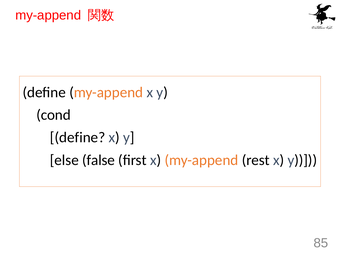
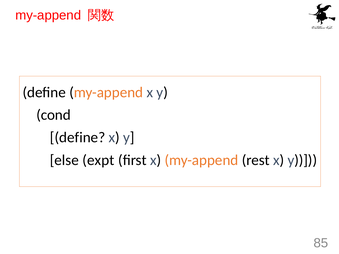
false: false -> expt
